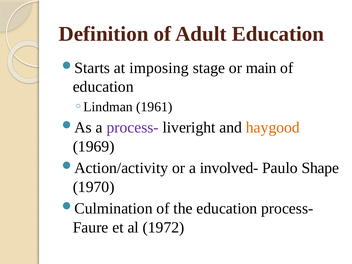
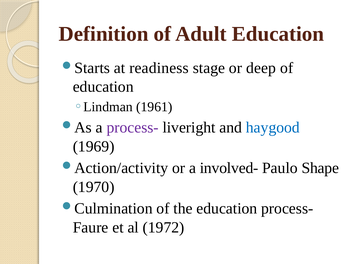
imposing: imposing -> readiness
main: main -> deep
haygood colour: orange -> blue
